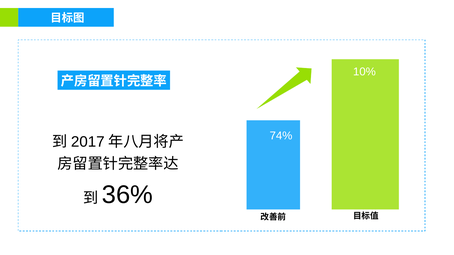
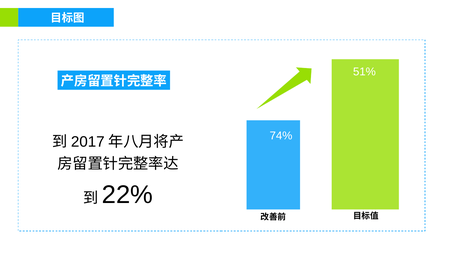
10%: 10% -> 51%
36%: 36% -> 22%
